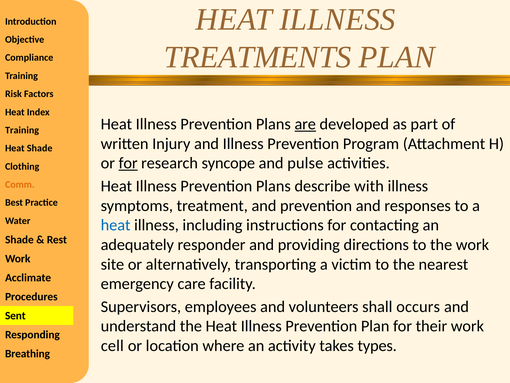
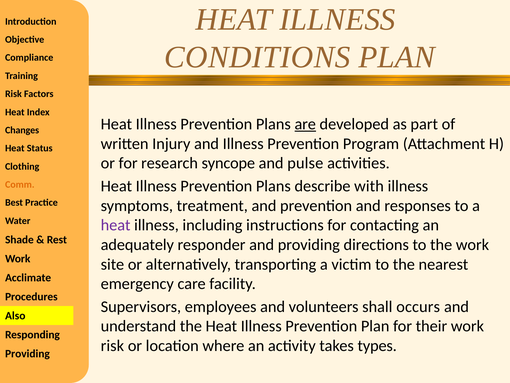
TREATMENTS: TREATMENTS -> CONDITIONS
Training at (22, 130): Training -> Changes
Heat Shade: Shade -> Status
for at (128, 163) underline: present -> none
heat at (116, 225) colour: blue -> purple
Sent: Sent -> Also
cell at (112, 345): cell -> risk
Breathing at (28, 353): Breathing -> Providing
